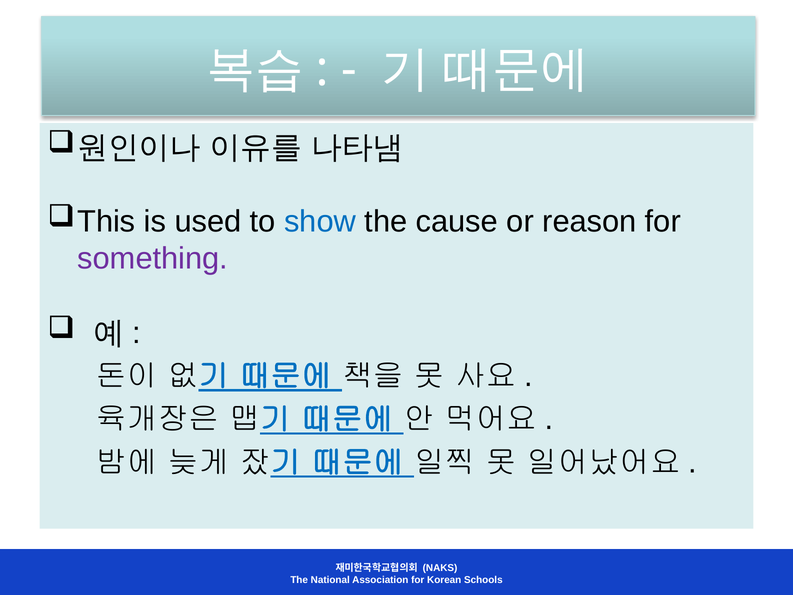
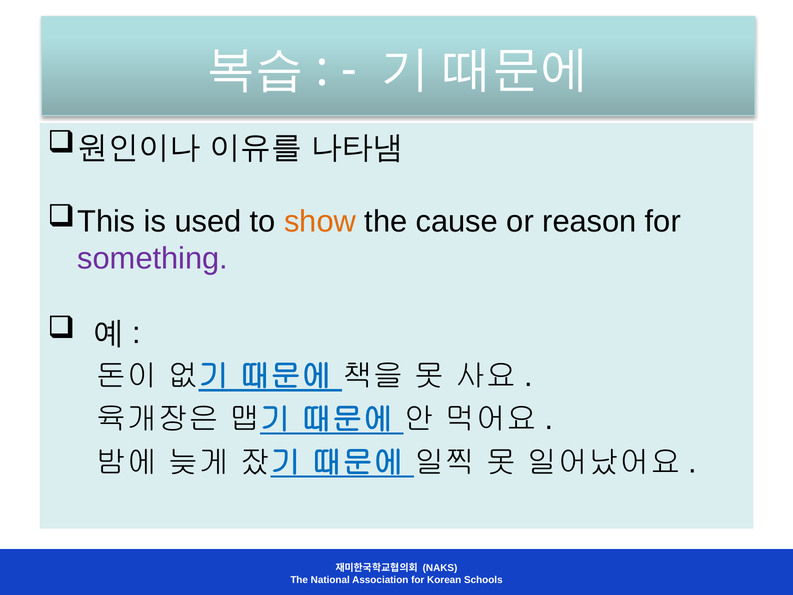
show colour: blue -> orange
